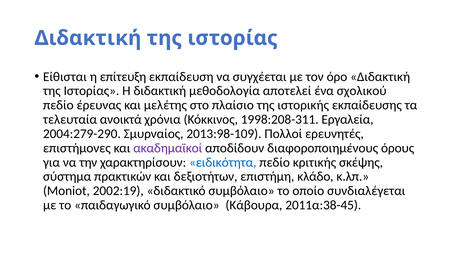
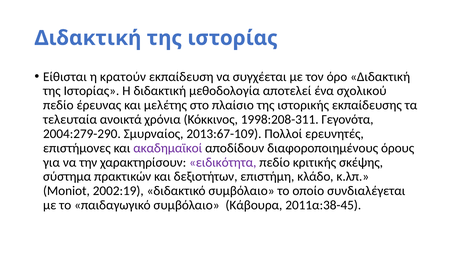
επίτευξη: επίτευξη -> κρατούν
Εργαλεία: Εργαλεία -> Γεγονότα
2013:98-109: 2013:98-109 -> 2013:67-109
ειδικότητα colour: blue -> purple
